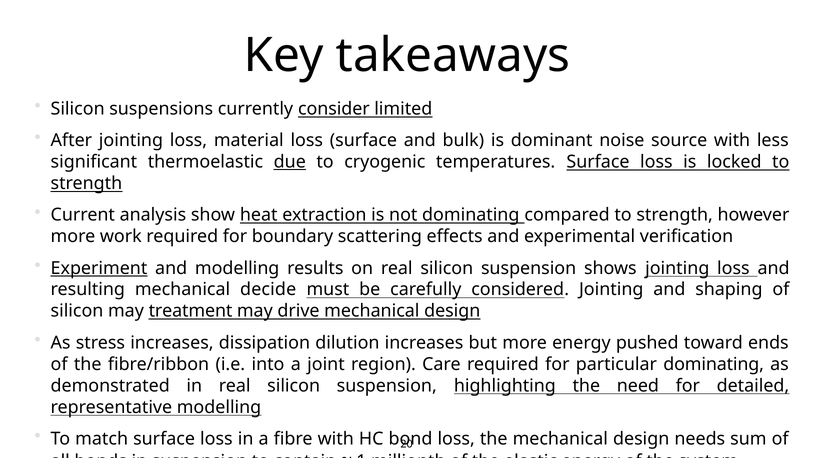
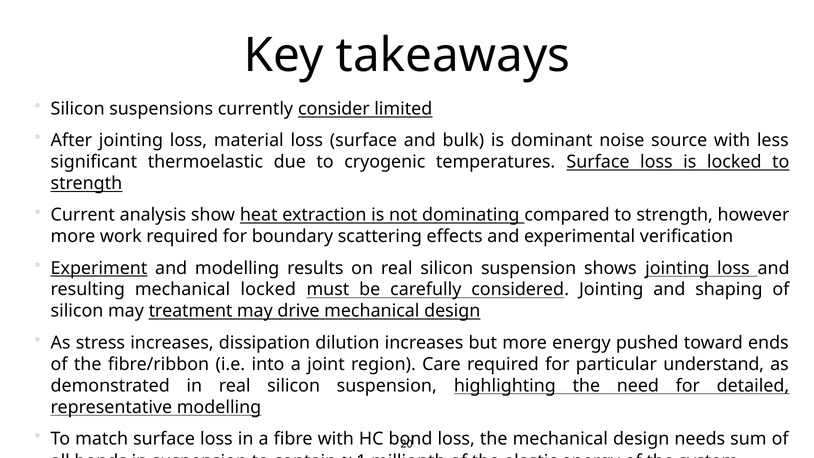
due underline: present -> none
mechanical decide: decide -> locked
particular dominating: dominating -> understand
